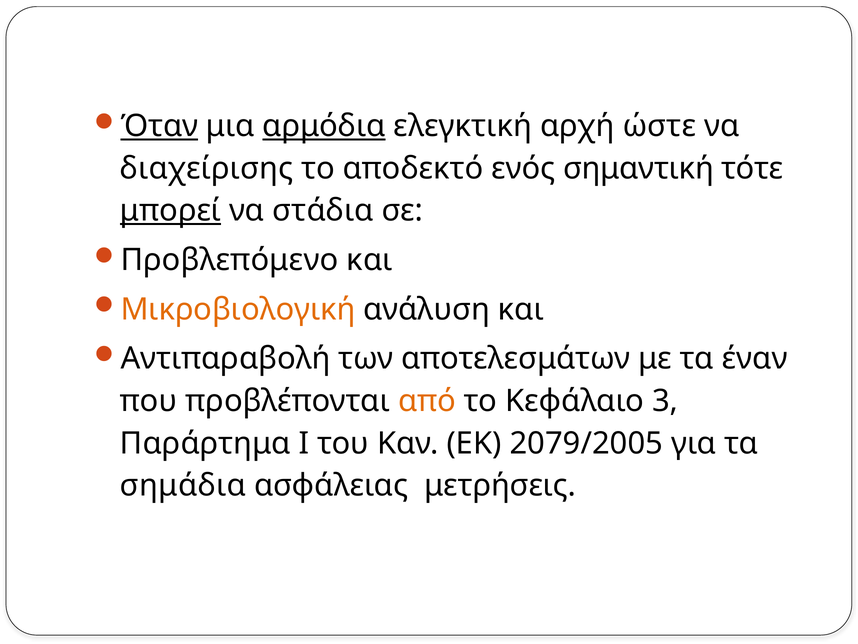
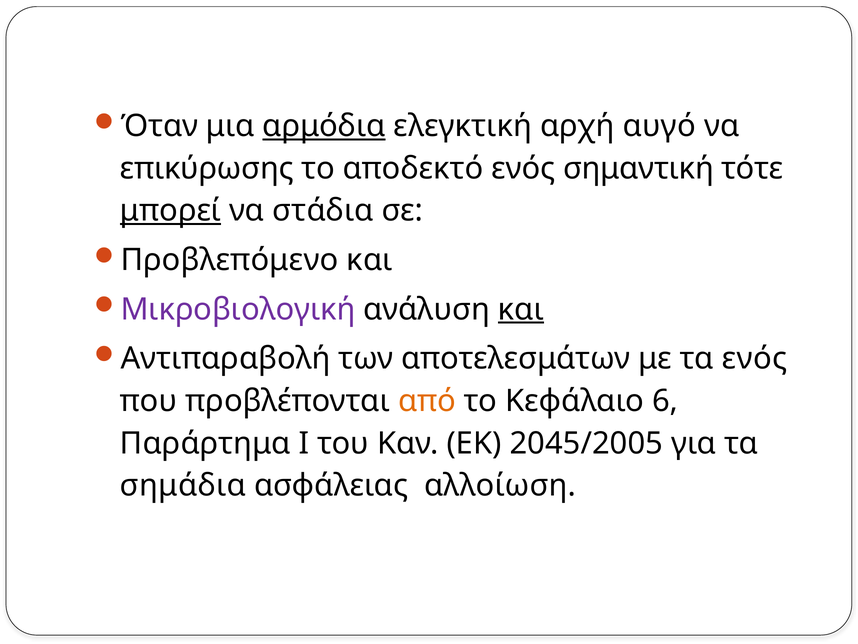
Όταν underline: present -> none
ώστε: ώστε -> αυγό
διαχείρισης: διαχείρισης -> επικύρωσης
Μικροβιολογική colour: orange -> purple
και at (521, 309) underline: none -> present
τα έναν: έναν -> ενός
3: 3 -> 6
2079/2005: 2079/2005 -> 2045/2005
μετρήσεις: μετρήσεις -> αλλοίωση
